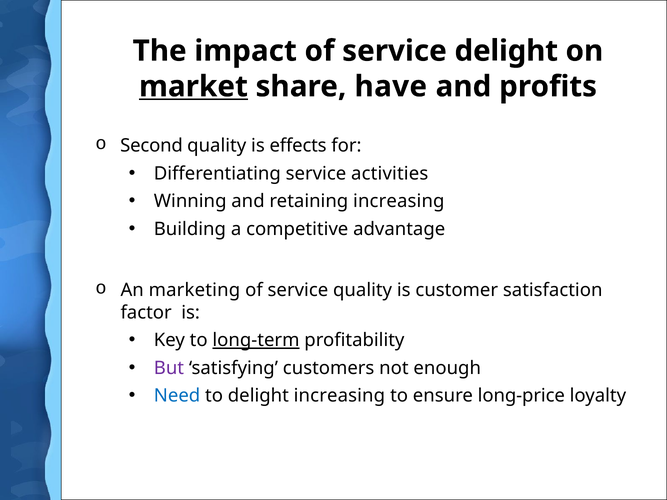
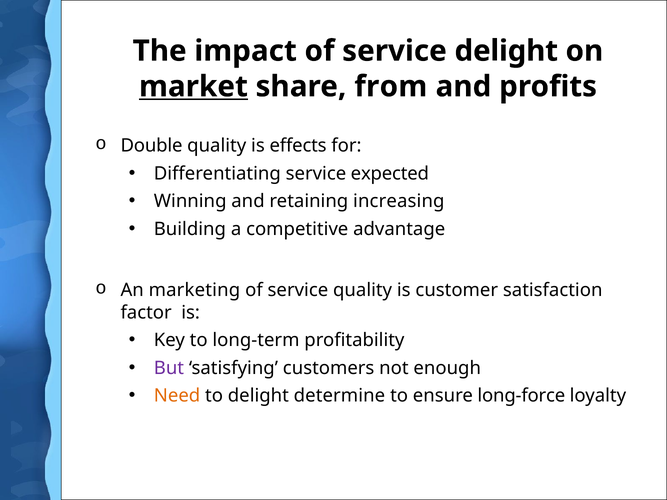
have: have -> from
Second: Second -> Double
activities: activities -> expected
long-term underline: present -> none
Need colour: blue -> orange
delight increasing: increasing -> determine
long-price: long-price -> long-force
